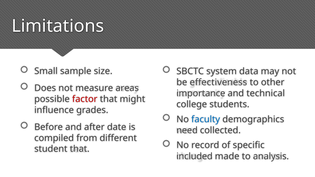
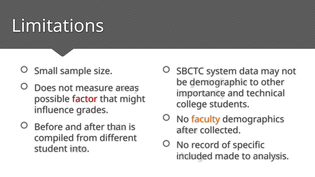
effectiveness: effectiveness -> demographic
faculty colour: blue -> orange
date: date -> than
need at (187, 130): need -> after
student that: that -> into
